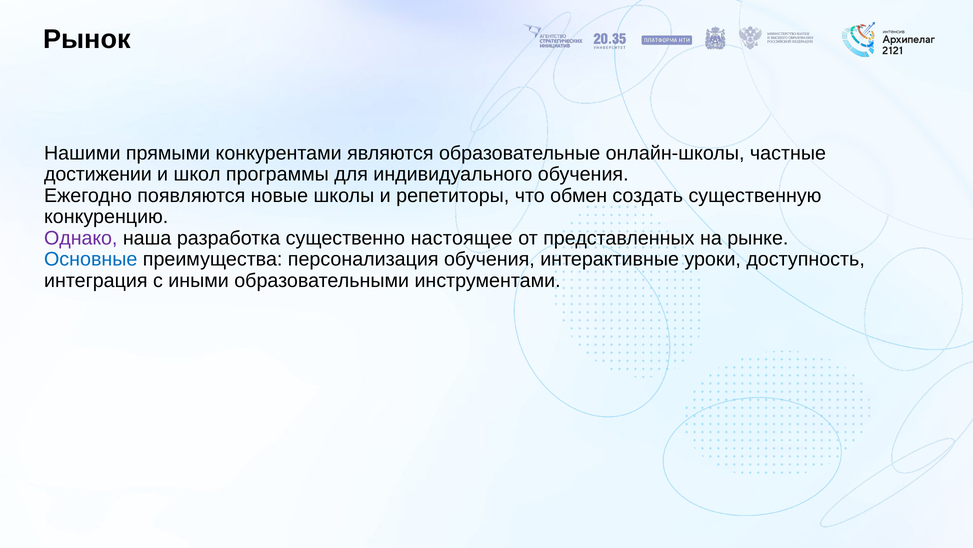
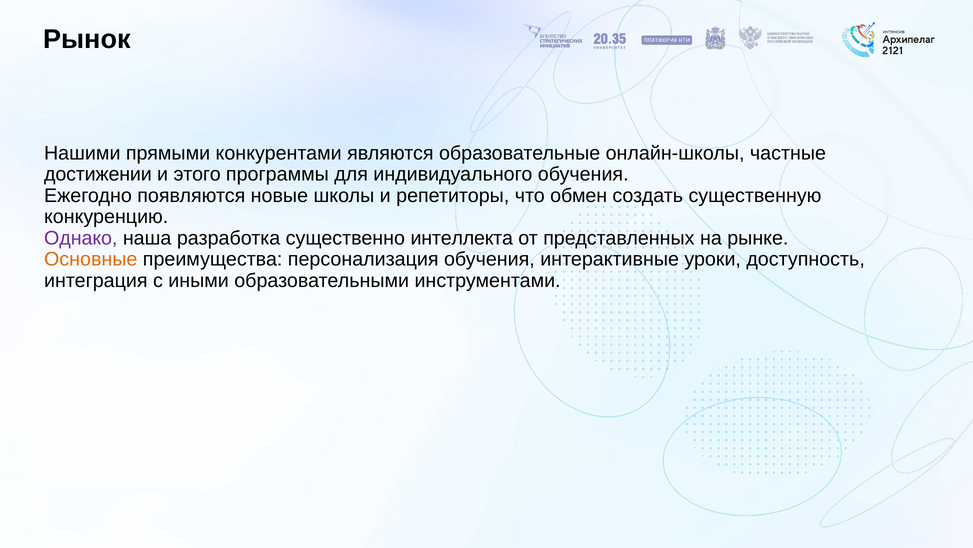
школ: школ -> этого
настоящее: настоящее -> интеллекта
Основные colour: blue -> orange
